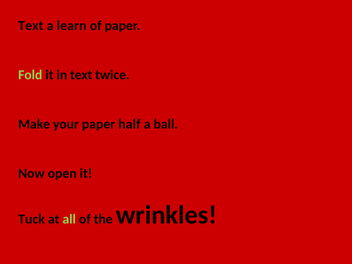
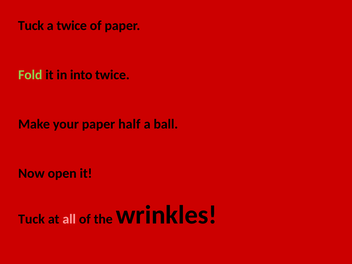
Text at (31, 26): Text -> Tuck
a learn: learn -> twice
in text: text -> into
all colour: light green -> pink
